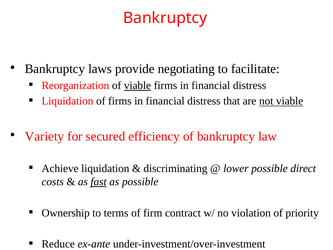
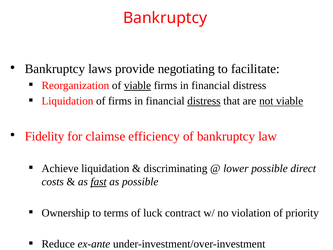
distress at (204, 101) underline: none -> present
Variety: Variety -> Fidelity
secured: secured -> claimse
firm: firm -> luck
